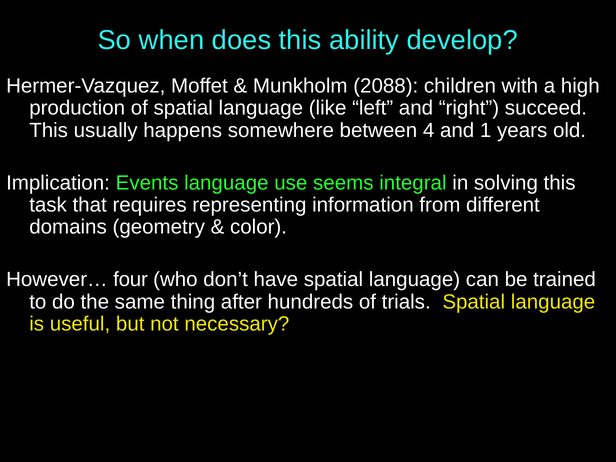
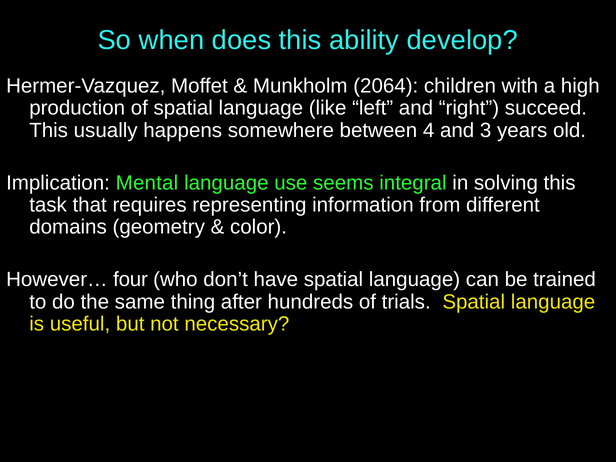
2088: 2088 -> 2064
1: 1 -> 3
Events: Events -> Mental
